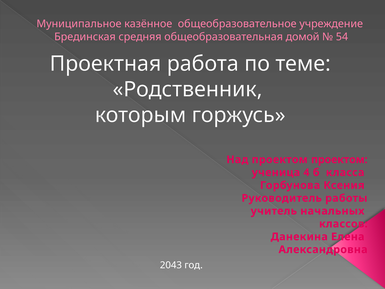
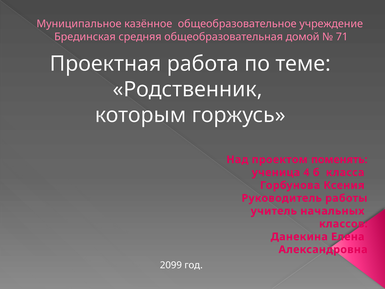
54: 54 -> 71
проектом проектом: проектом -> поменять
2043: 2043 -> 2099
